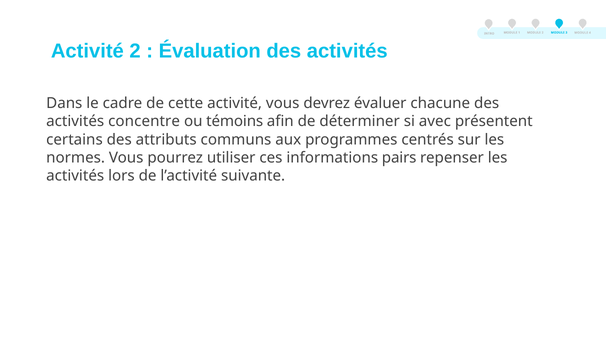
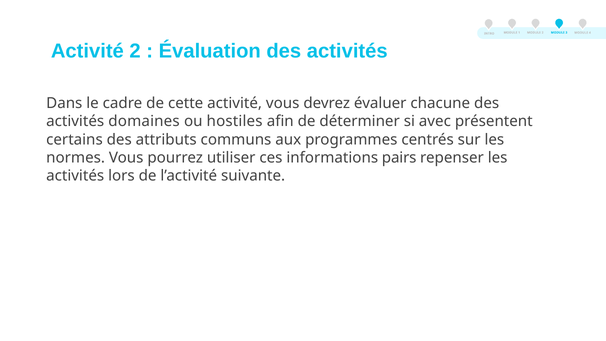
concentre: concentre -> domaines
témoins: témoins -> hostiles
